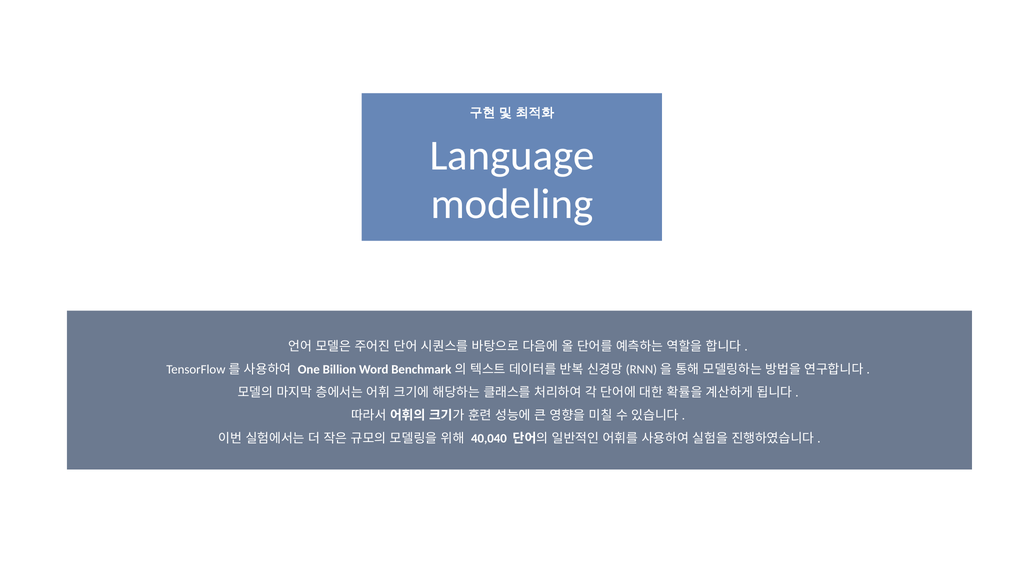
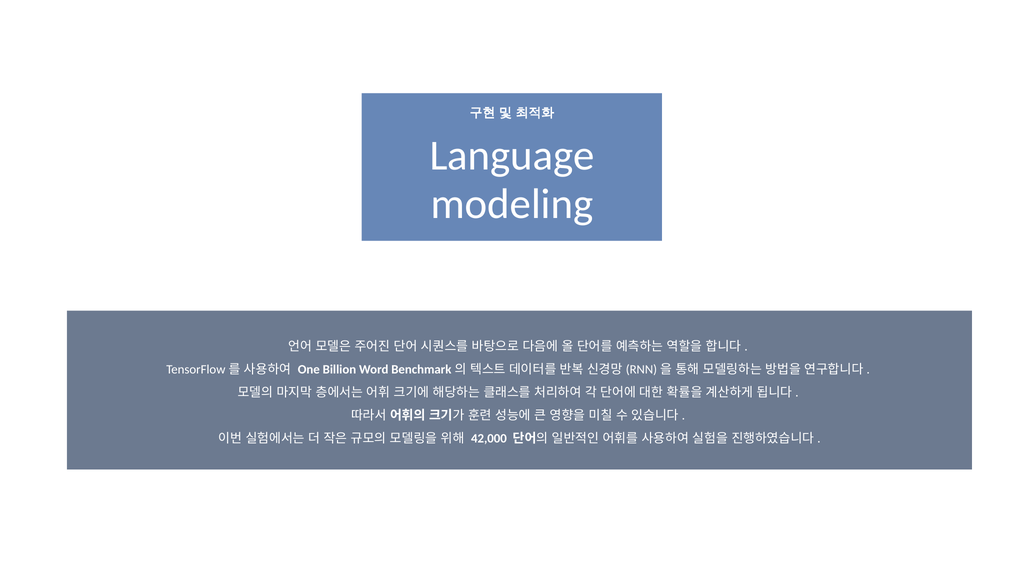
40,040: 40,040 -> 42,000
